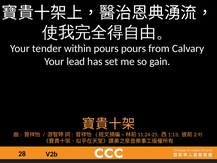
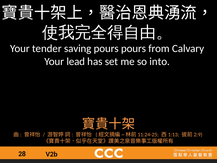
within: within -> saving
gain: gain -> into
